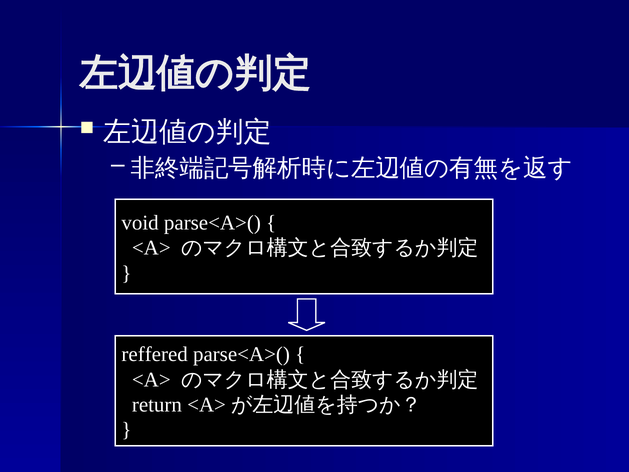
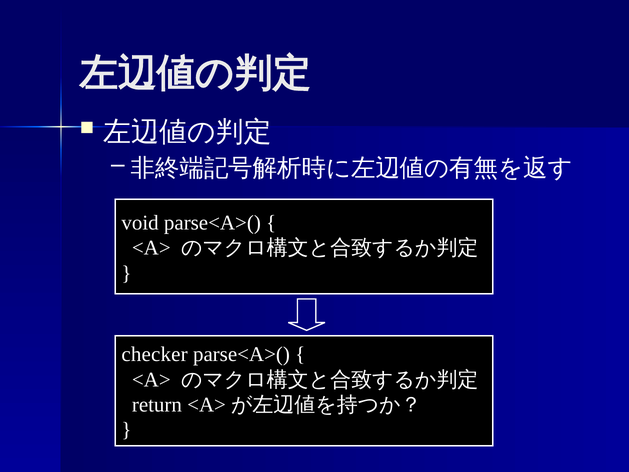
reffered: reffered -> checker
